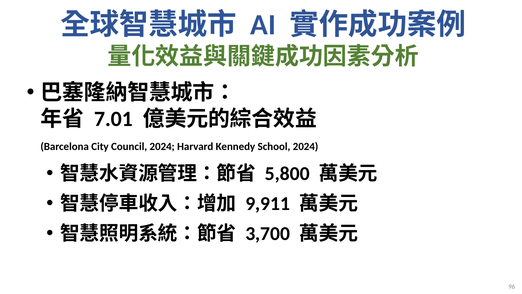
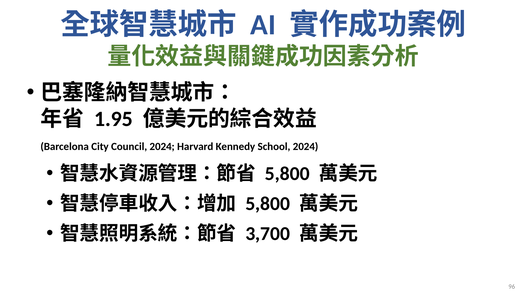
7.01: 7.01 -> 1.95
9,911 at (268, 203): 9,911 -> 5,800
